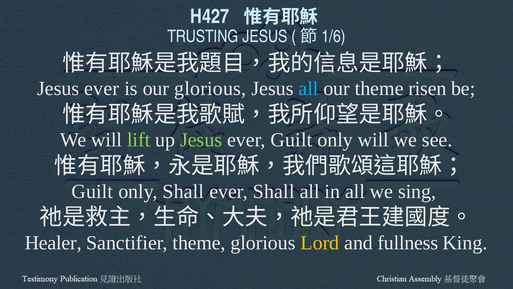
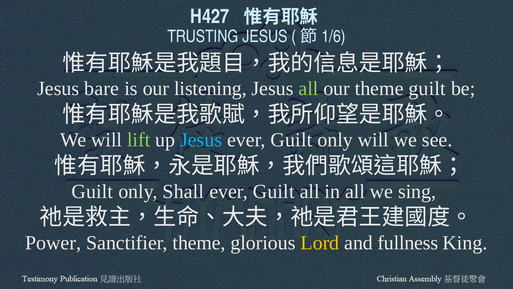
ever at (102, 89): ever -> bare
our glorious: glorious -> listening
all at (308, 89) colour: light blue -> light green
theme risen: risen -> guilt
Jesus at (201, 140) colour: light green -> light blue
Shall at (274, 191): Shall -> Guilt
Healer: Healer -> Power
